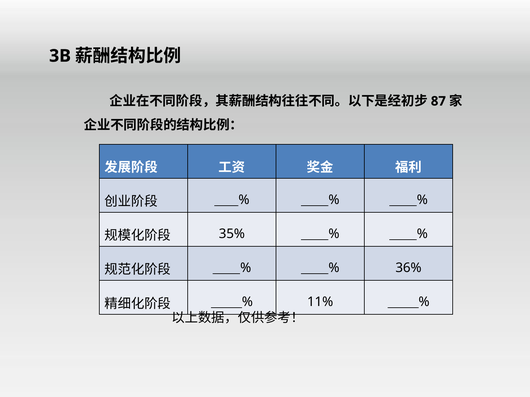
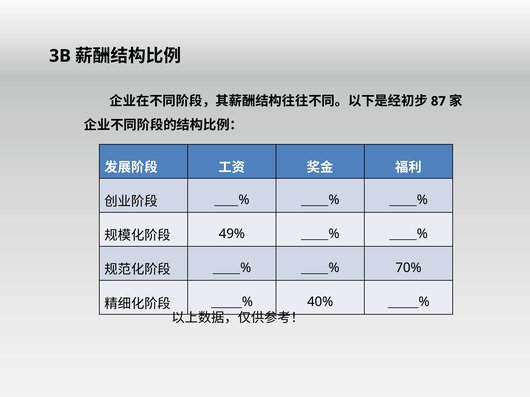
35%: 35% -> 49%
36%: 36% -> 70%
11%: 11% -> 40%
